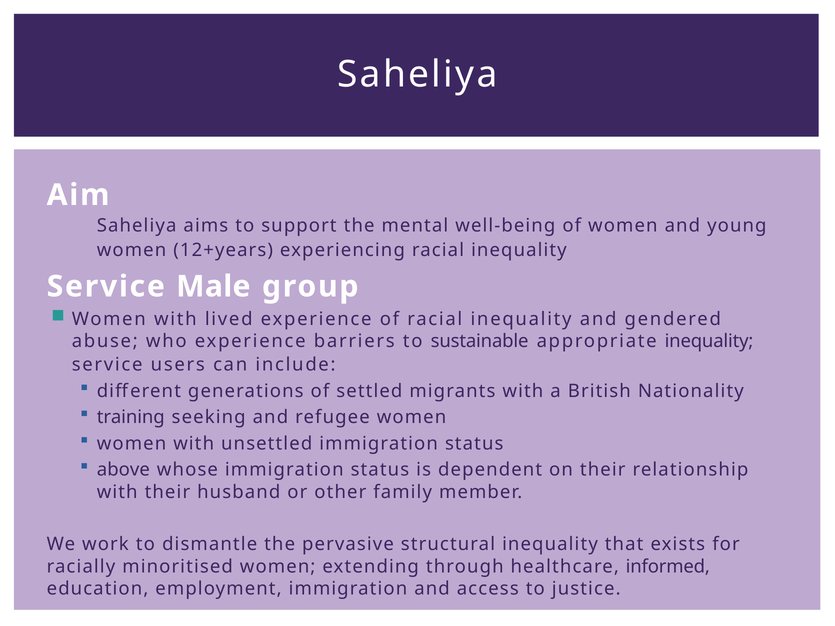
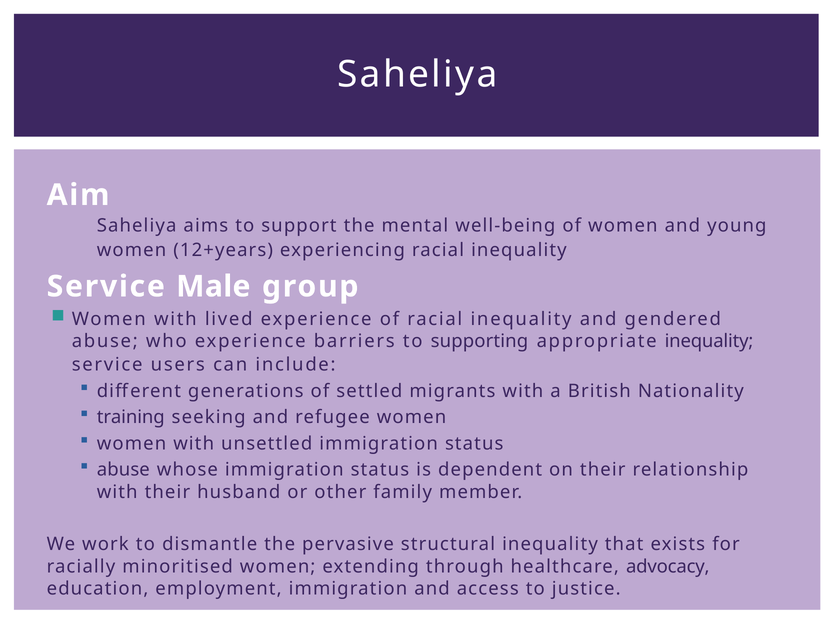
sustainable: sustainable -> supporting
above at (123, 470): above -> abuse
informed: informed -> advocacy
